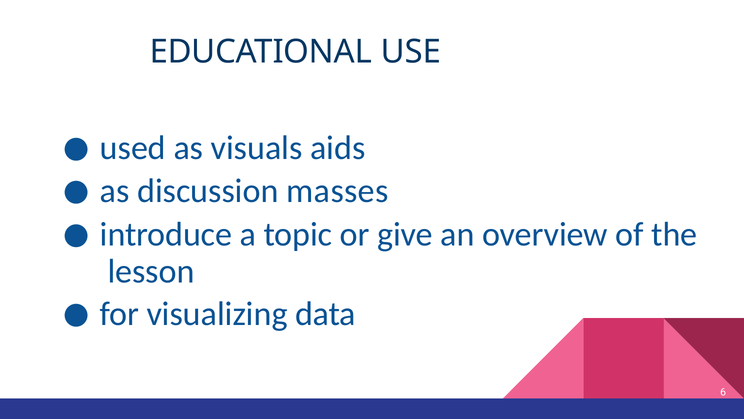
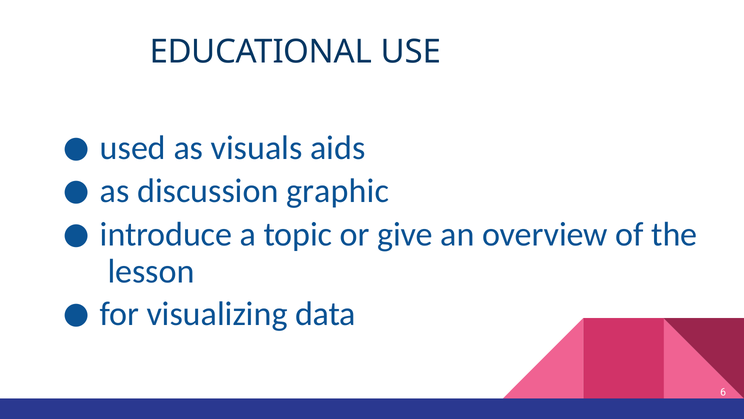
masses: masses -> graphic
